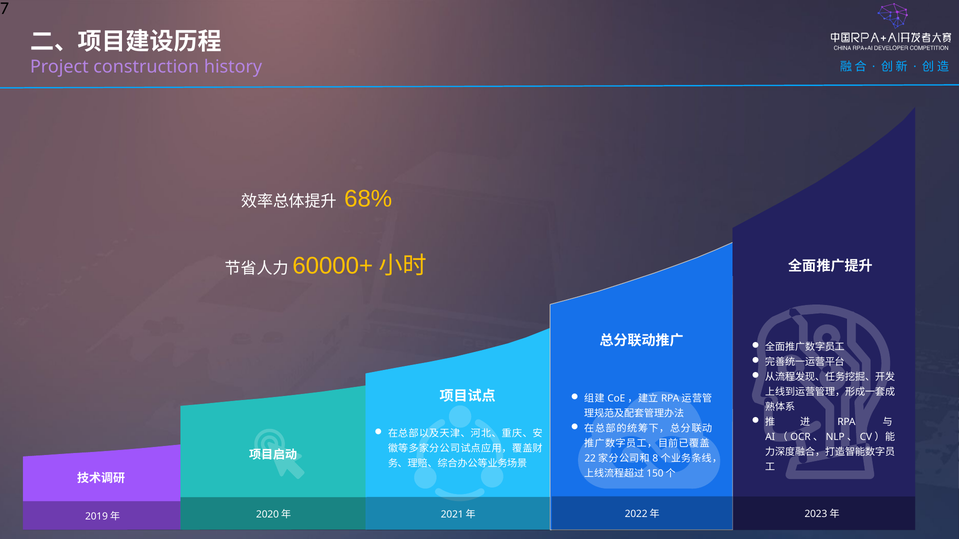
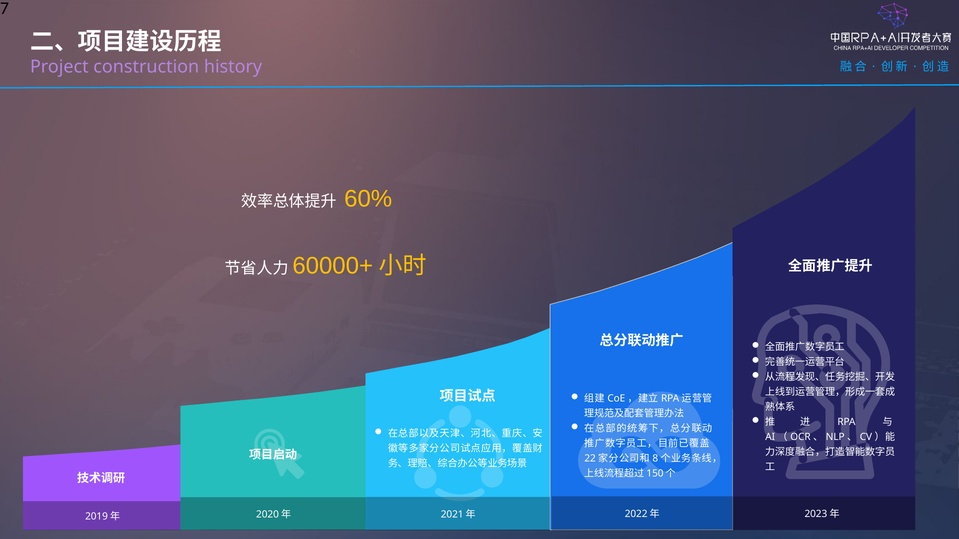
68%: 68% -> 60%
